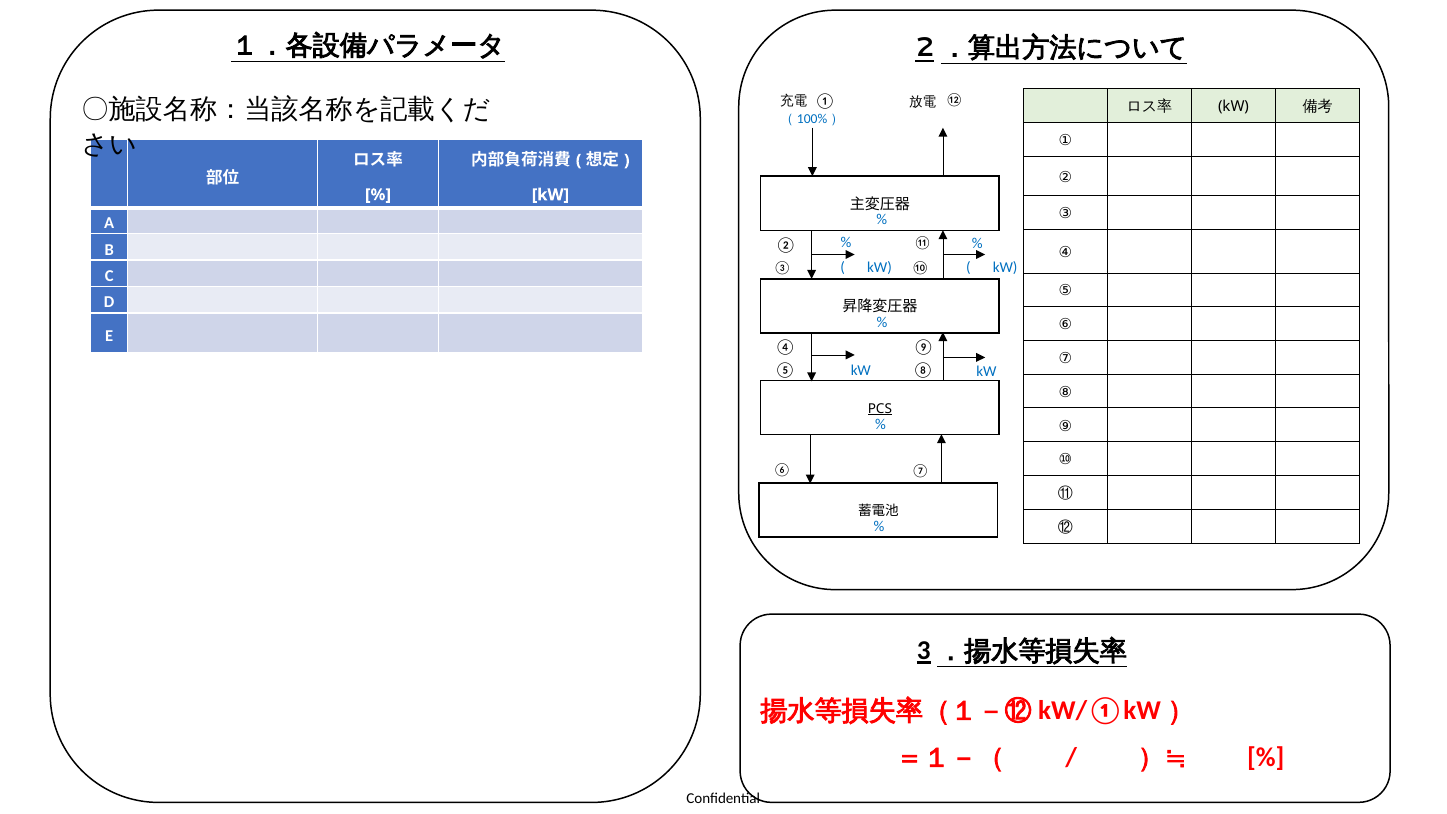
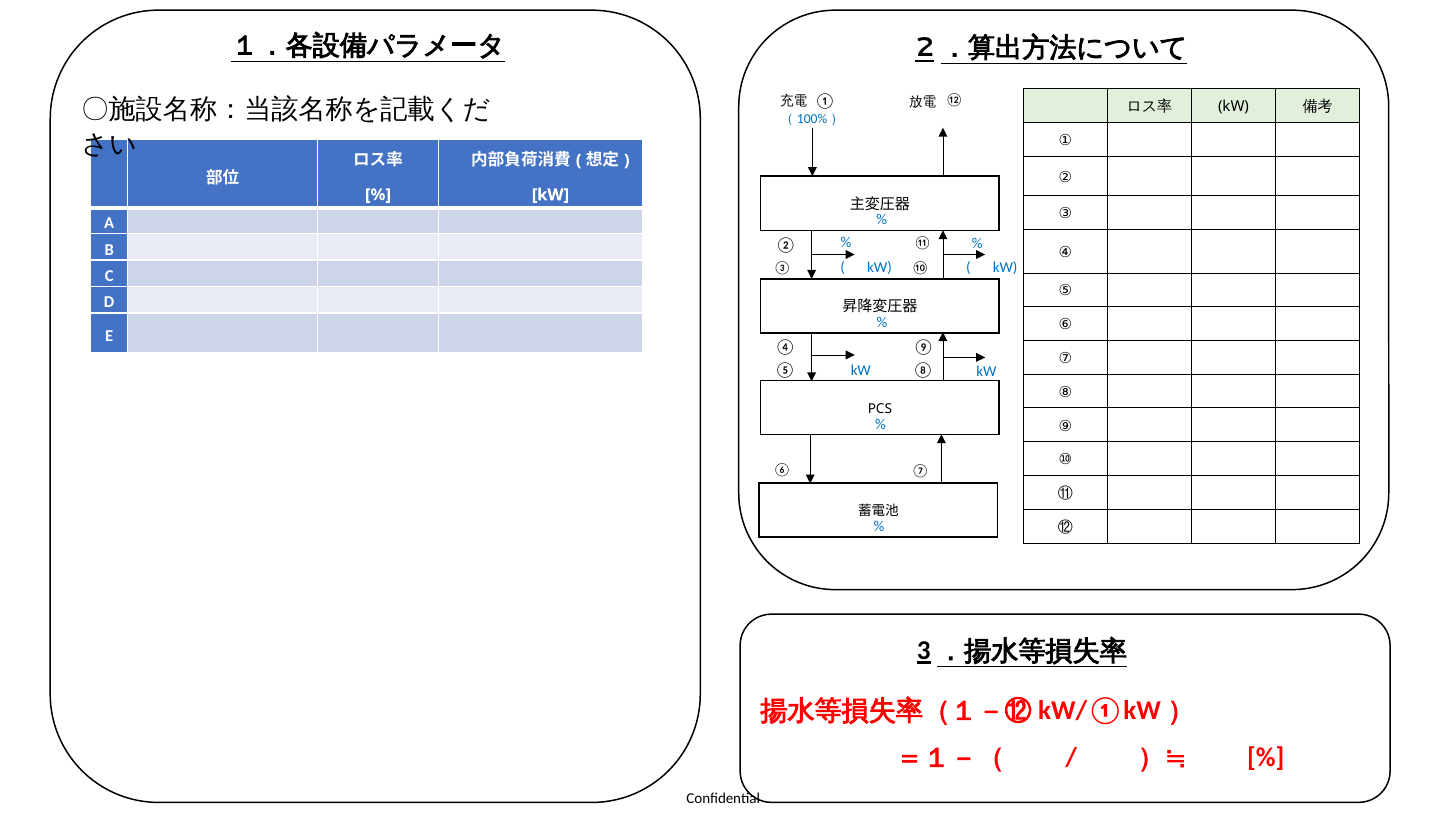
PCS underline: present -> none
